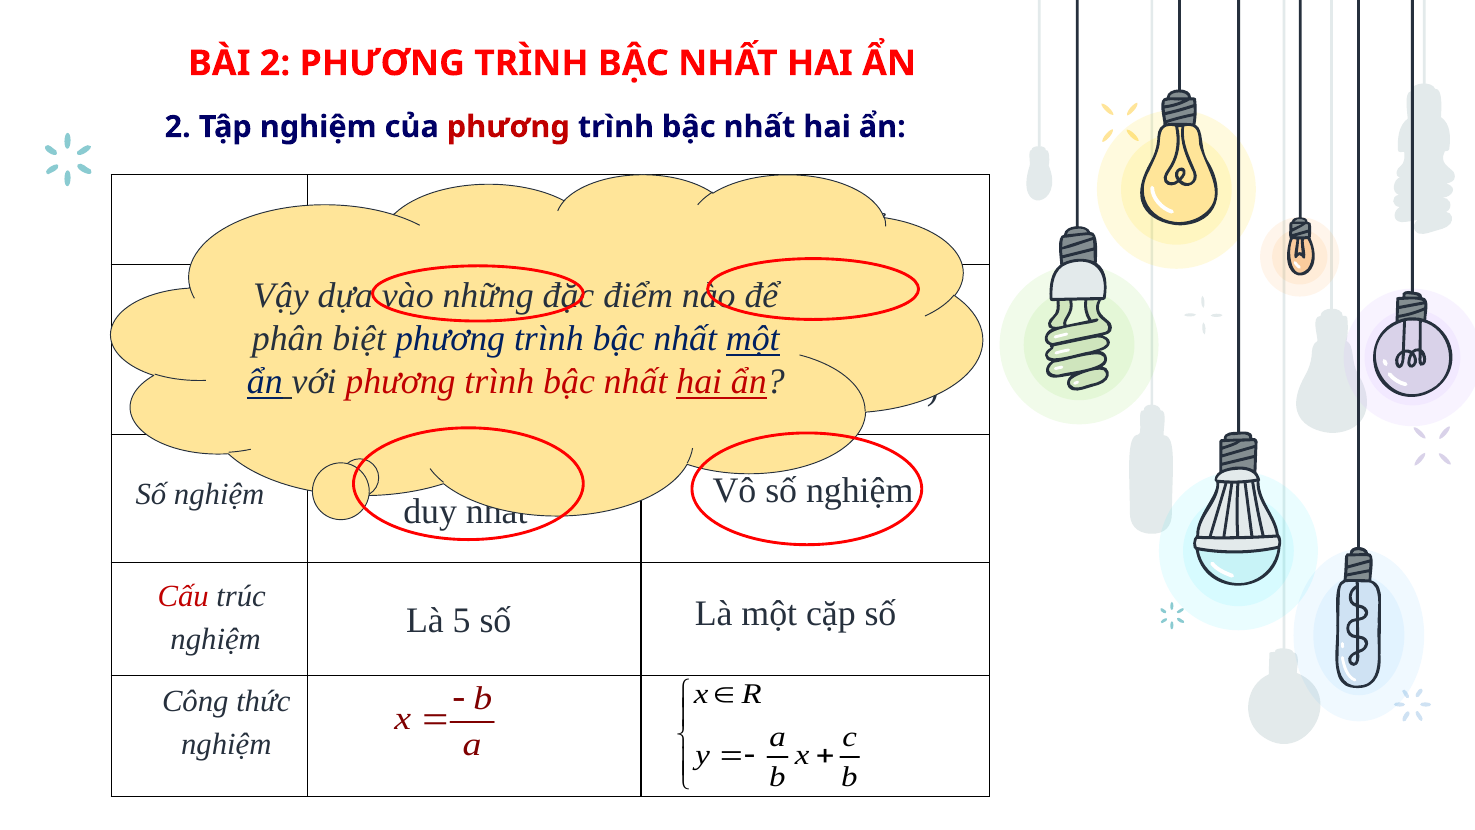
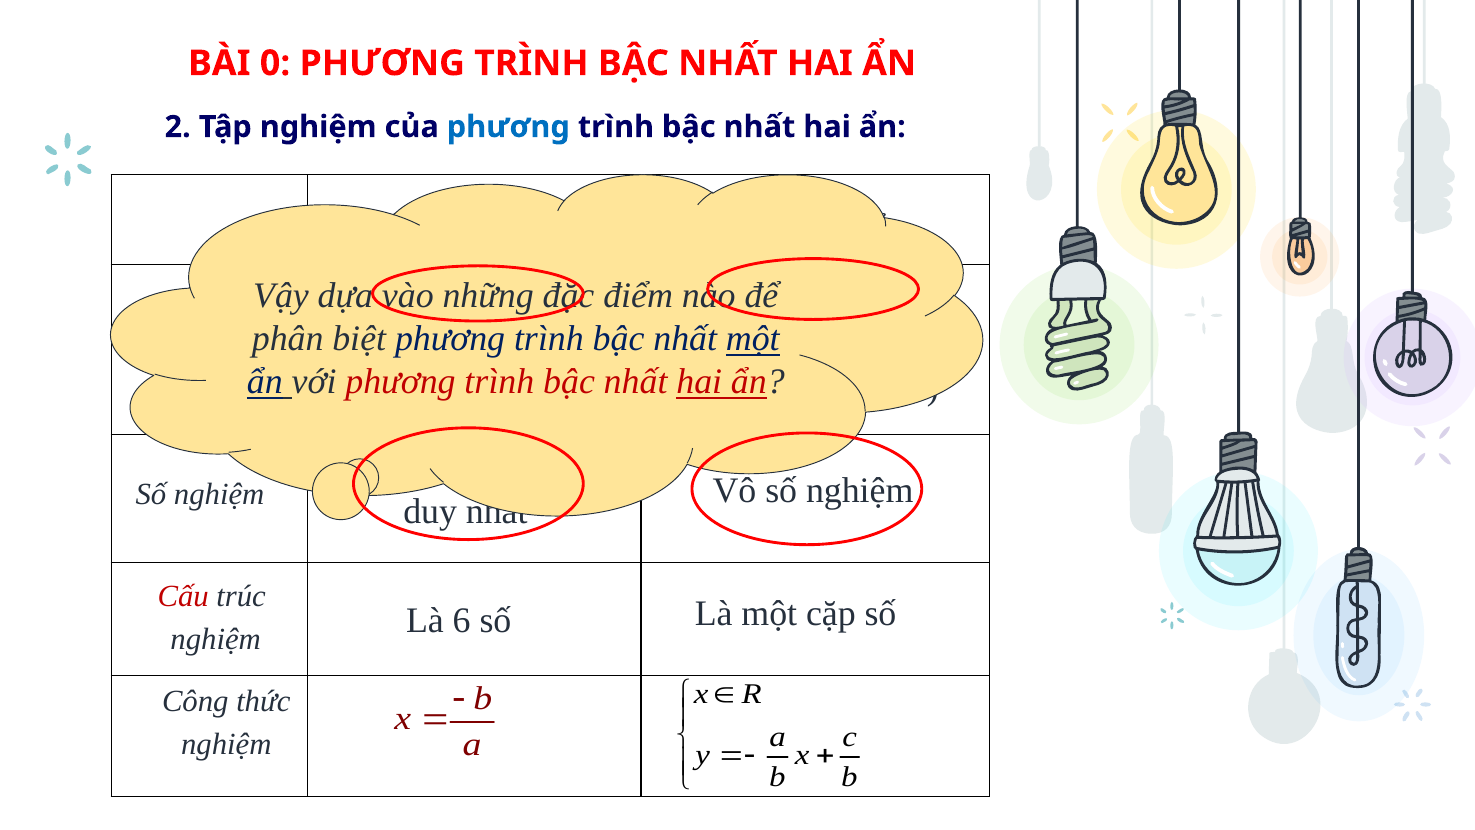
BÀI 2: 2 -> 0
phương at (508, 127) colour: red -> blue
5: 5 -> 6
